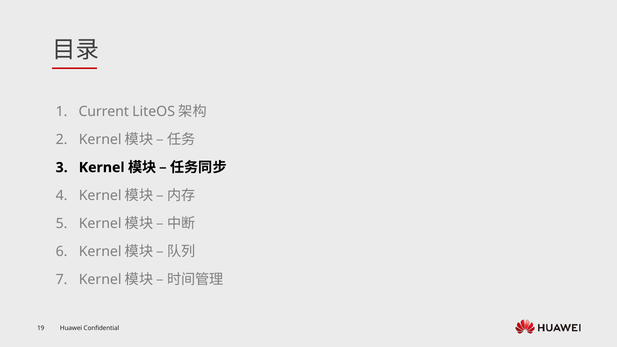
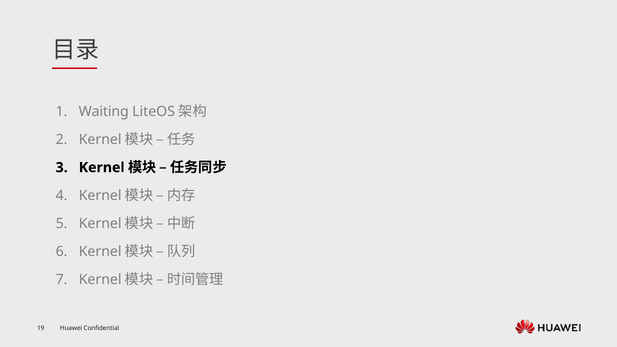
Current: Current -> Waiting
